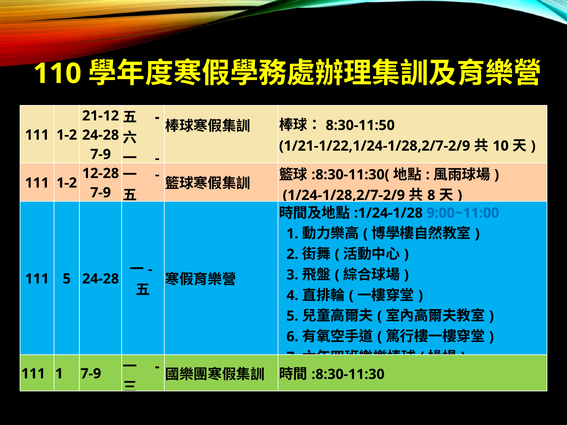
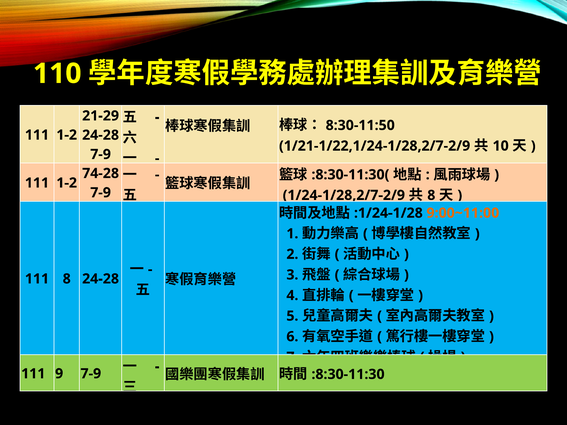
21-12: 21-12 -> 21-29
12-28: 12-28 -> 74-28
9:00~11:00 colour: blue -> orange
111 5: 5 -> 8
111 1: 1 -> 9
